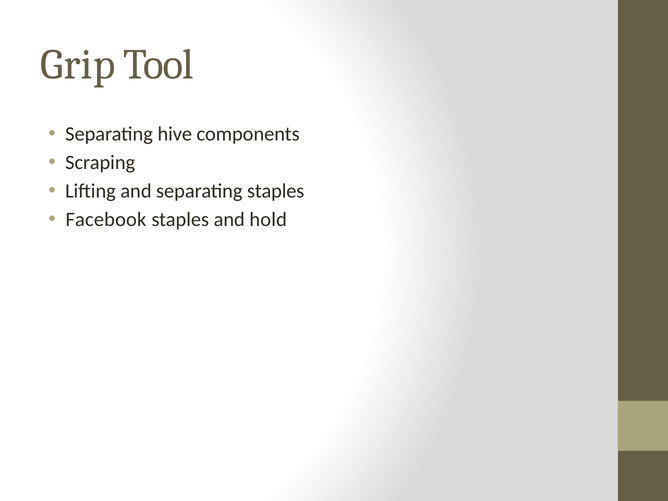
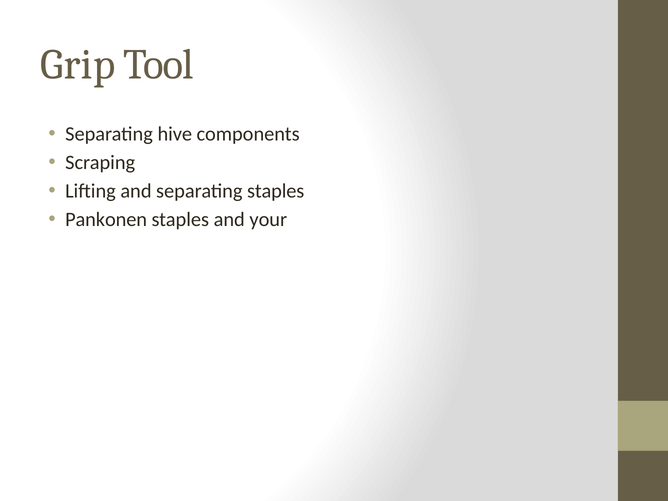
Facebook: Facebook -> Pankonen
hold: hold -> your
